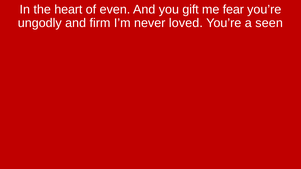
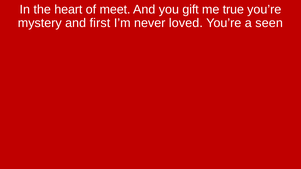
even: even -> meet
fear: fear -> true
ungodly: ungodly -> mystery
firm: firm -> first
